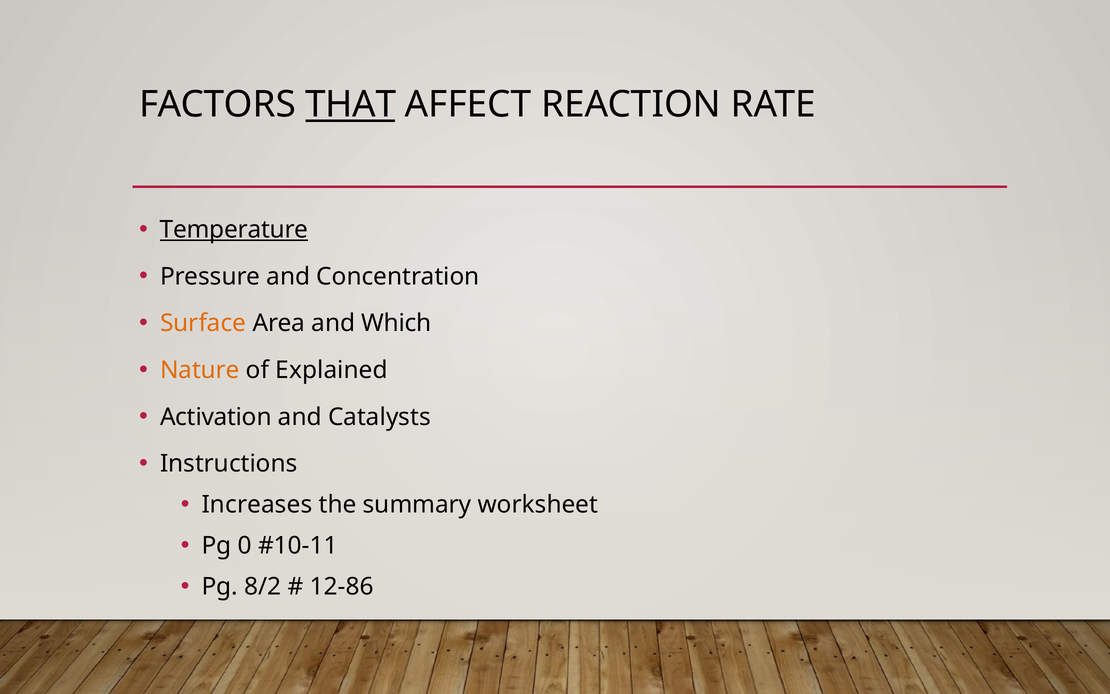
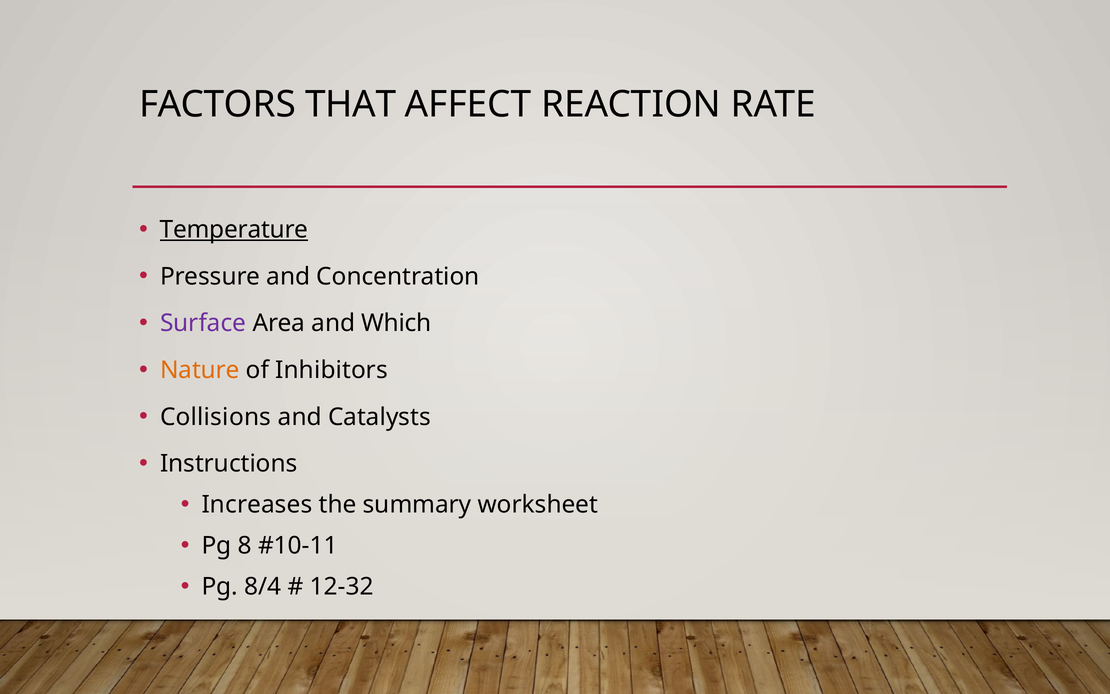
THAT underline: present -> none
Surface colour: orange -> purple
Explained: Explained -> Inhibitors
Activation: Activation -> Collisions
0: 0 -> 8
8/2: 8/2 -> 8/4
12-86: 12-86 -> 12-32
